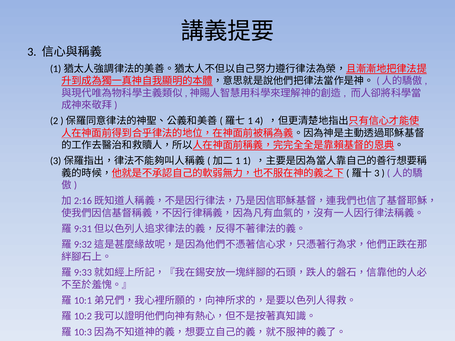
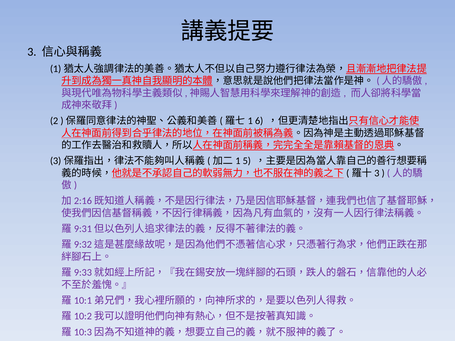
4: 4 -> 6
1: 1 -> 5
